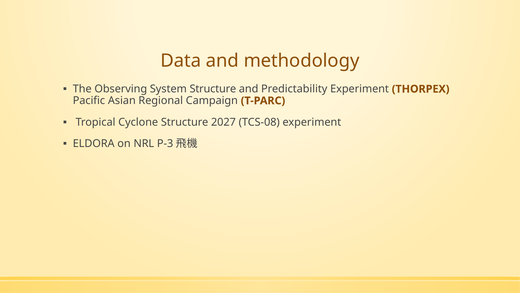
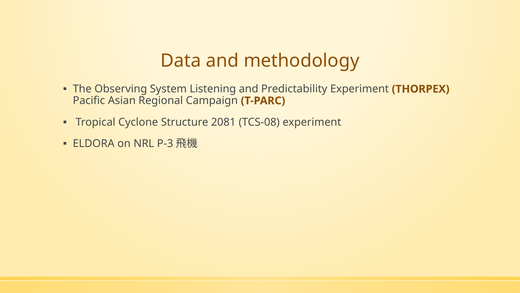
System Structure: Structure -> Listening
2027: 2027 -> 2081
